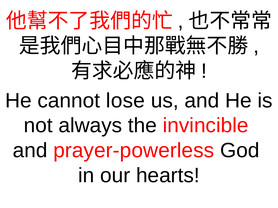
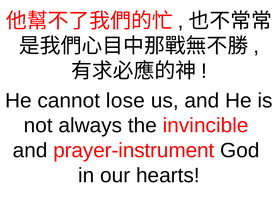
prayer-powerless: prayer-powerless -> prayer-instrument
